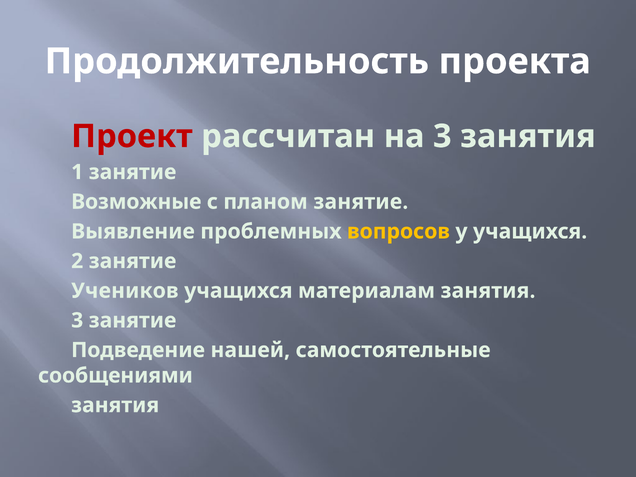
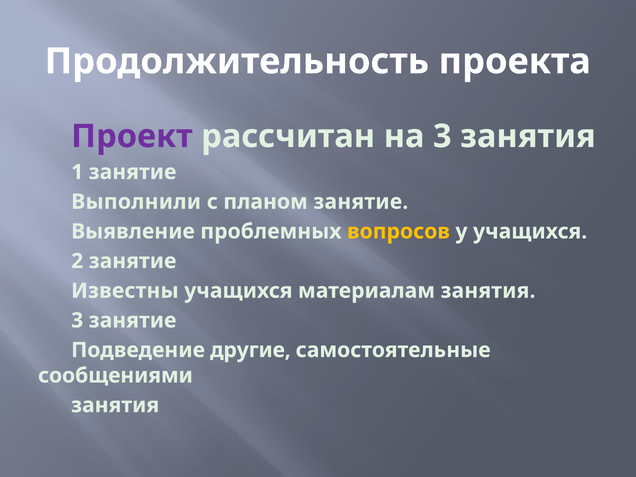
Проект colour: red -> purple
Возможные: Возможные -> Выполнили
Учеников: Учеников -> Известны
нашей: нашей -> другие
